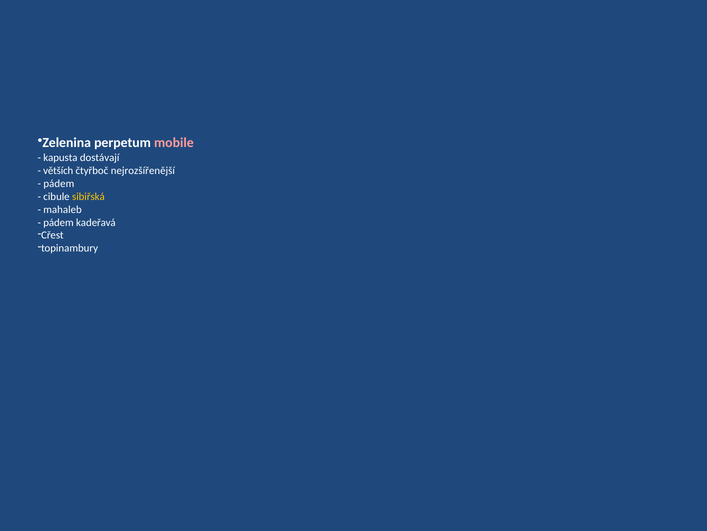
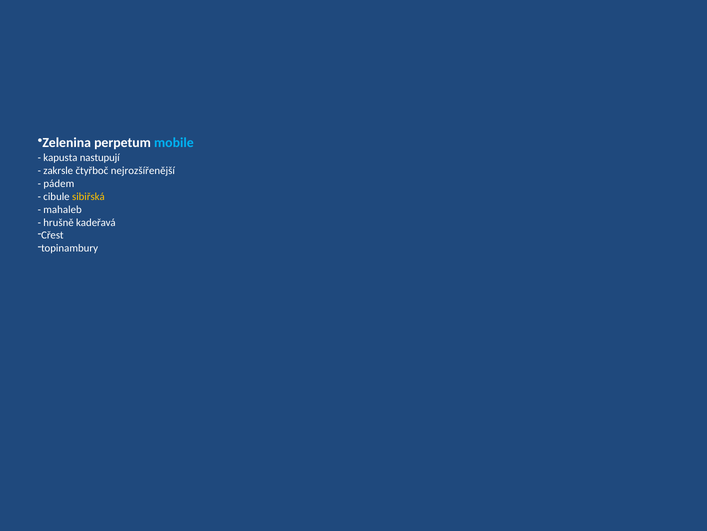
mobile colour: pink -> light blue
dostávají: dostávají -> nastupují
větších: větších -> zakrsle
pádem at (58, 222): pádem -> hrušně
